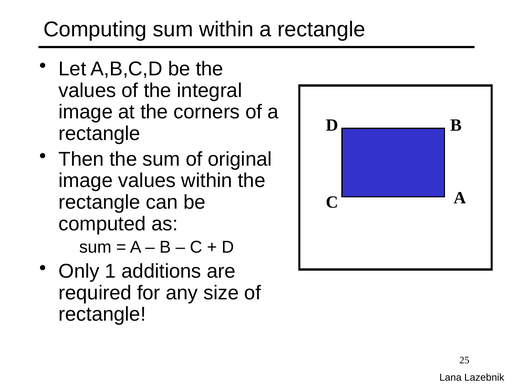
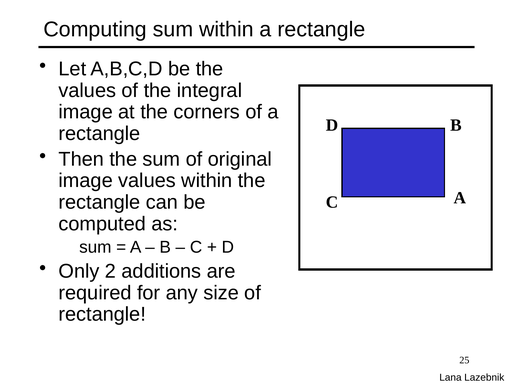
1: 1 -> 2
